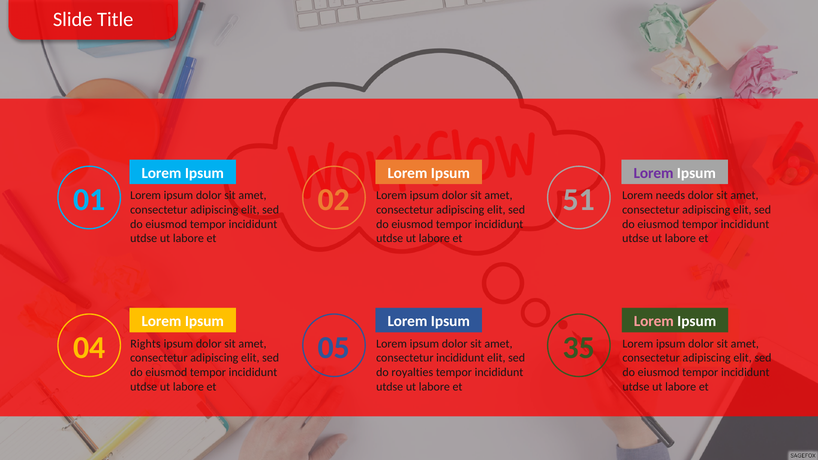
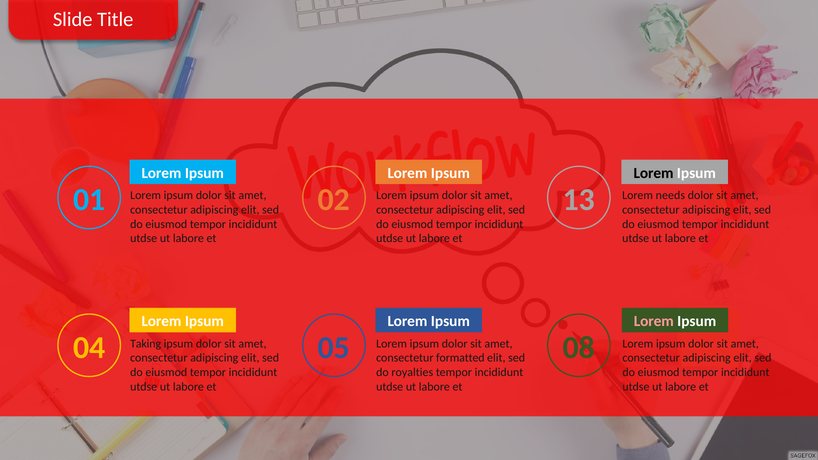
Lorem at (654, 173) colour: purple -> black
51: 51 -> 13
35: 35 -> 08
Rights: Rights -> Taking
consectetur incididunt: incididunt -> formatted
